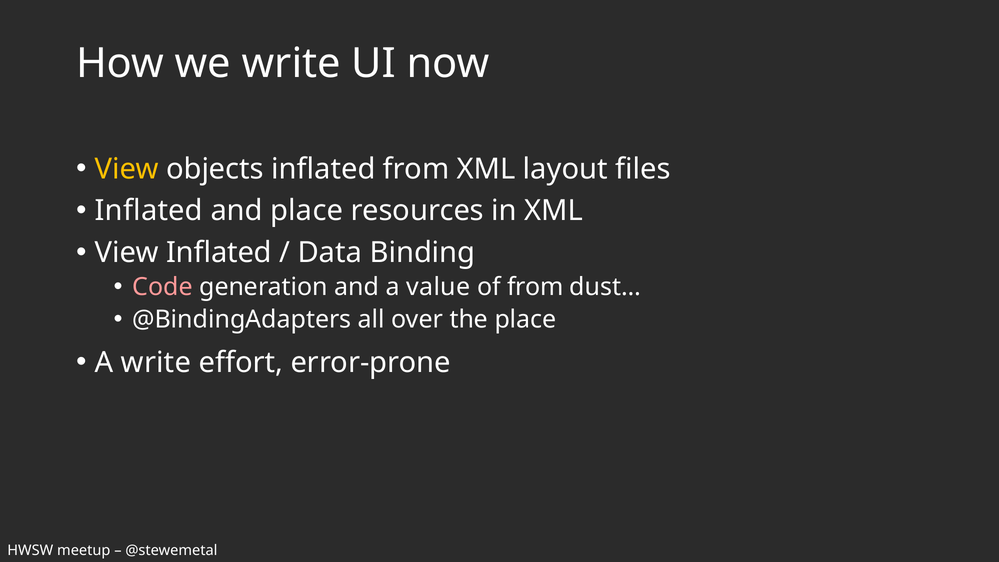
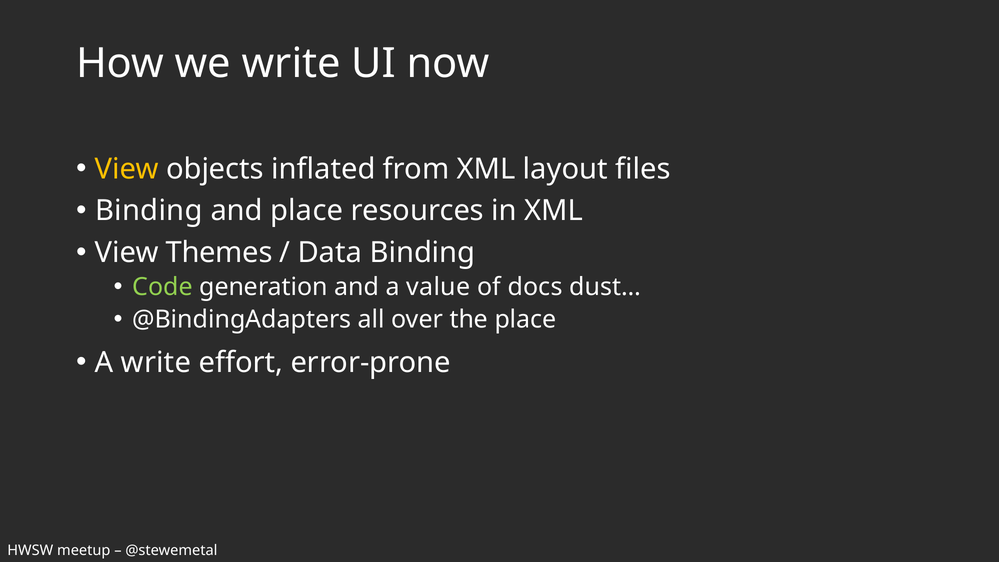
Inflated at (149, 211): Inflated -> Binding
View Inflated: Inflated -> Themes
Code colour: pink -> light green
of from: from -> docs
